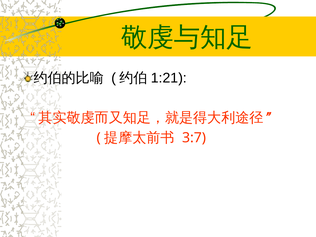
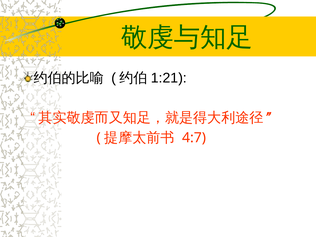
3:7: 3:7 -> 4:7
